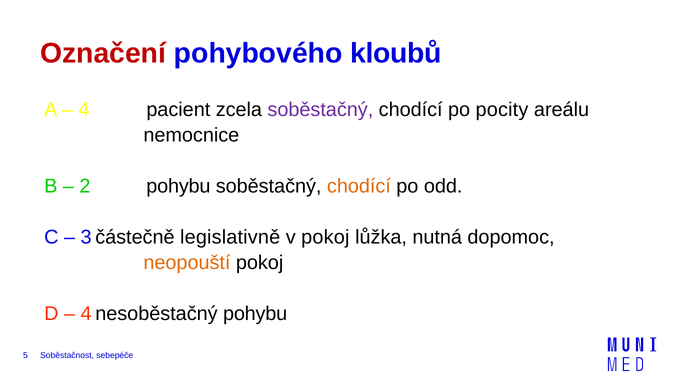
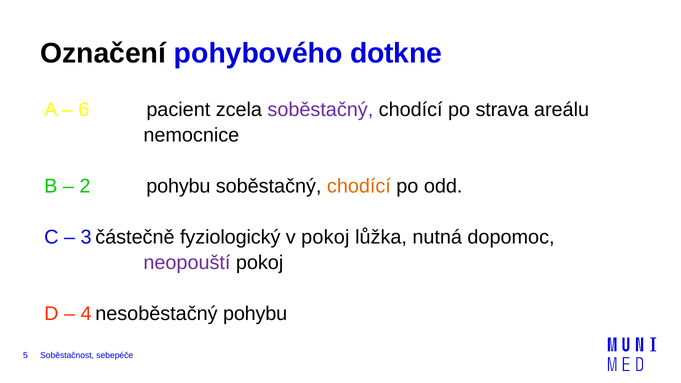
Označení colour: red -> black
kloubů: kloubů -> dotkne
4: 4 -> 6
pocity: pocity -> strava
legislativně: legislativně -> fyziologický
neopouští colour: orange -> purple
